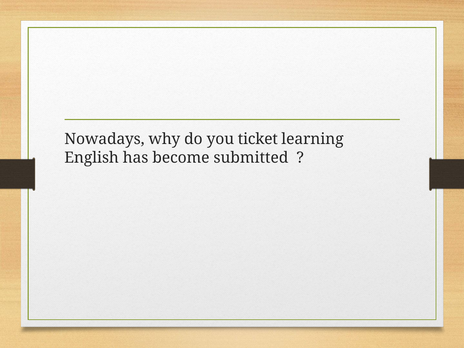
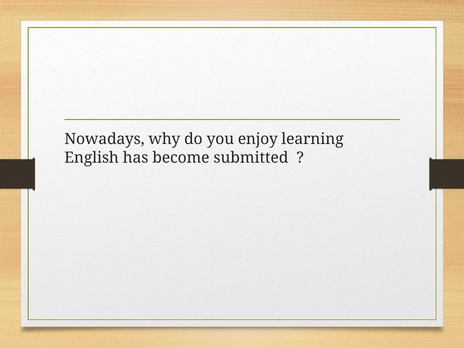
ticket: ticket -> enjoy
